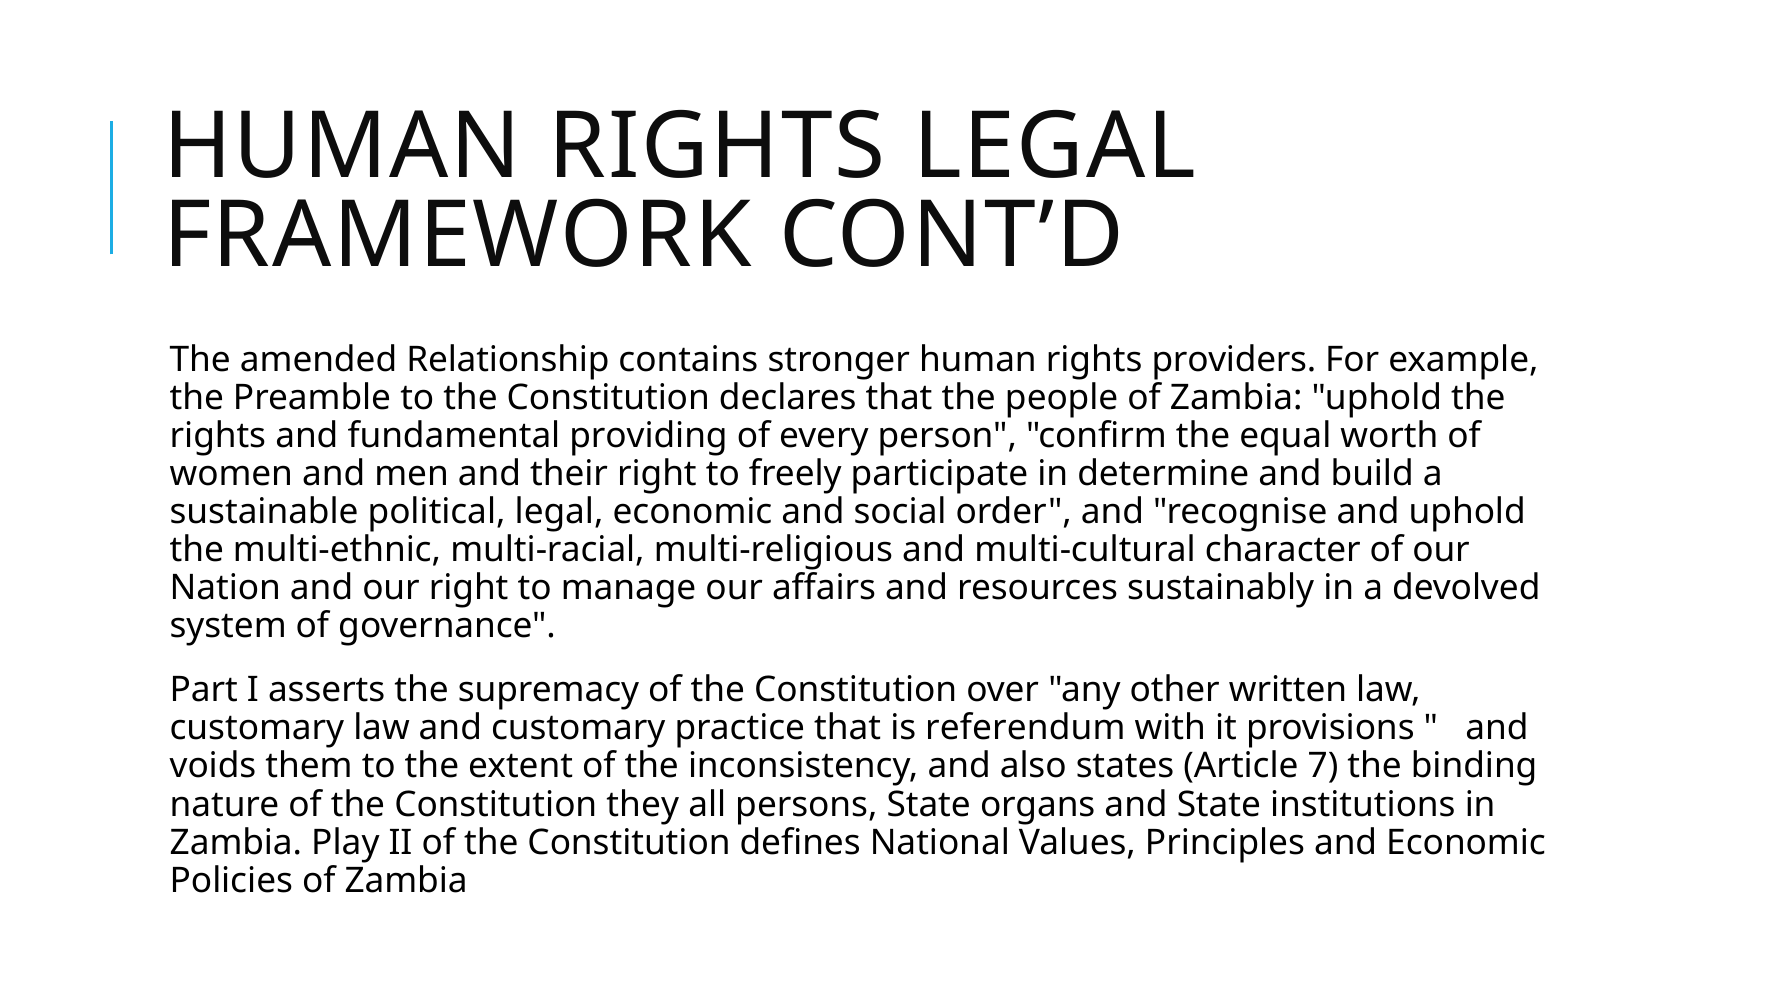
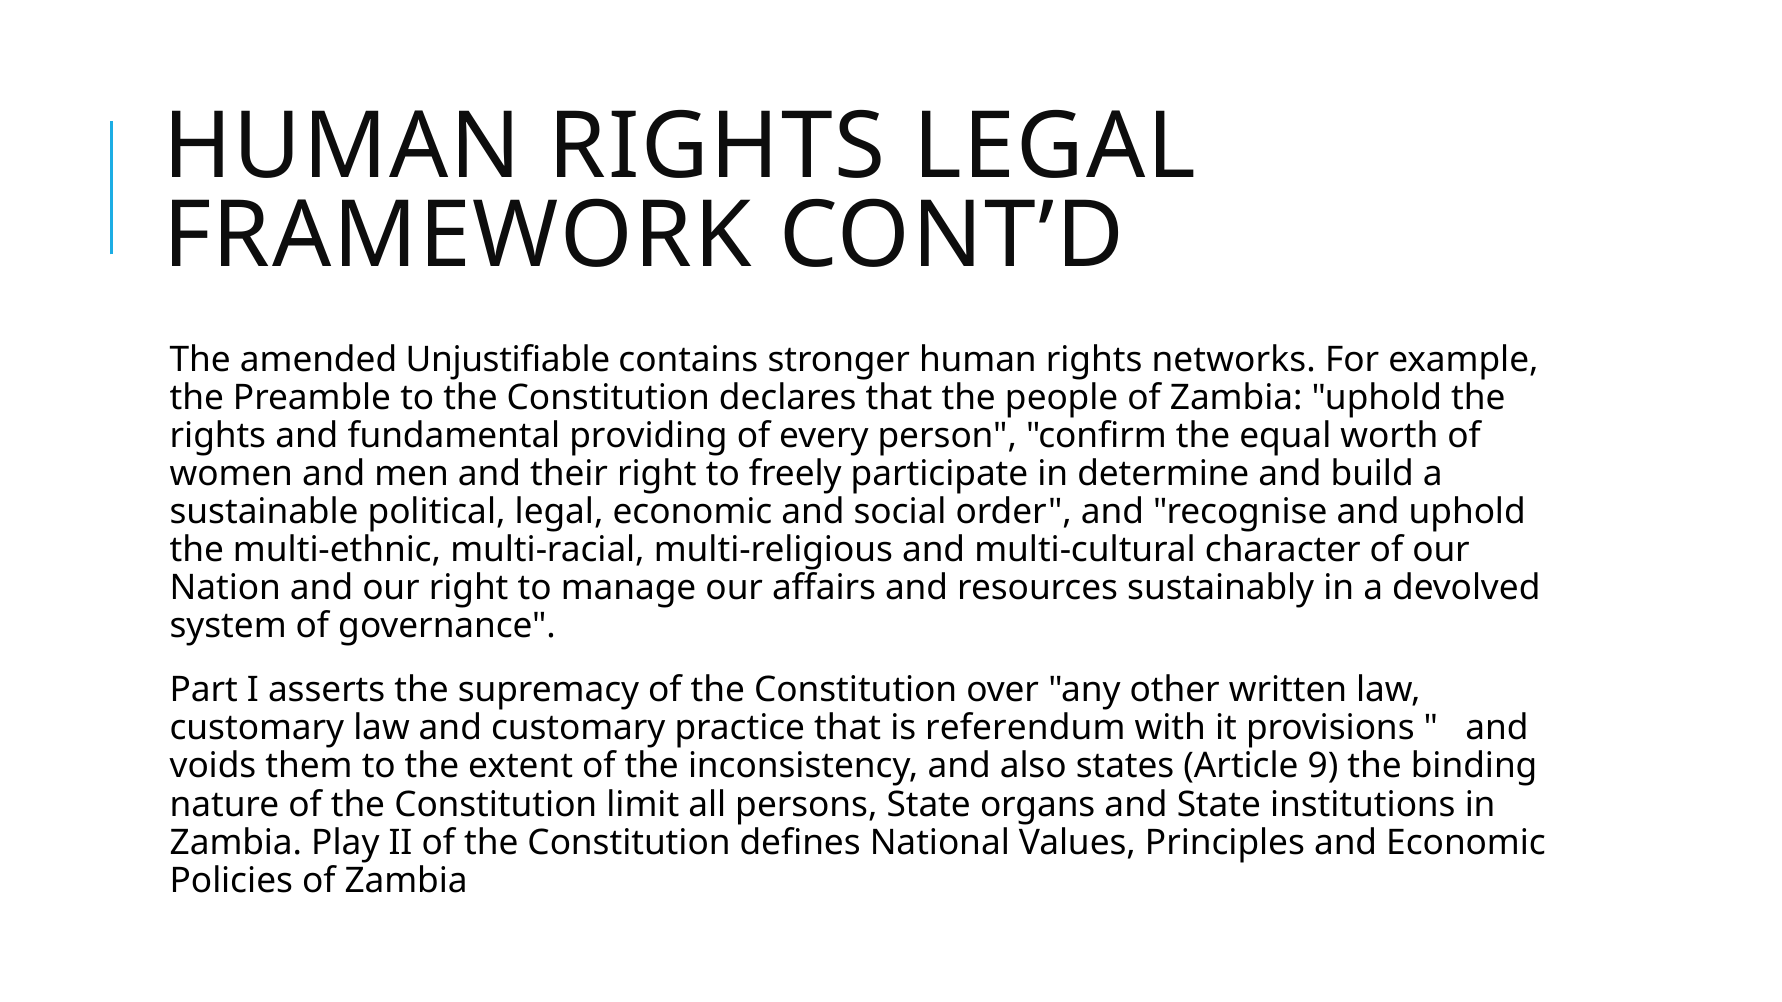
Relationship: Relationship -> Unjustifiable
providers: providers -> networks
7: 7 -> 9
they: they -> limit
